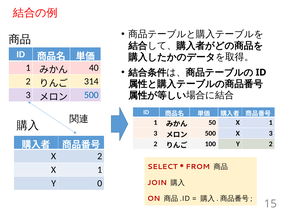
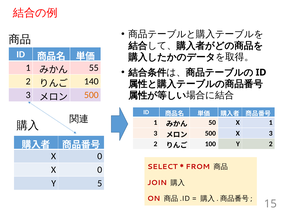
40: 40 -> 55
314: 314 -> 140
500 at (91, 95) colour: blue -> orange
2 at (100, 157): 2 -> 0
1 at (100, 170): 1 -> 0
0: 0 -> 5
